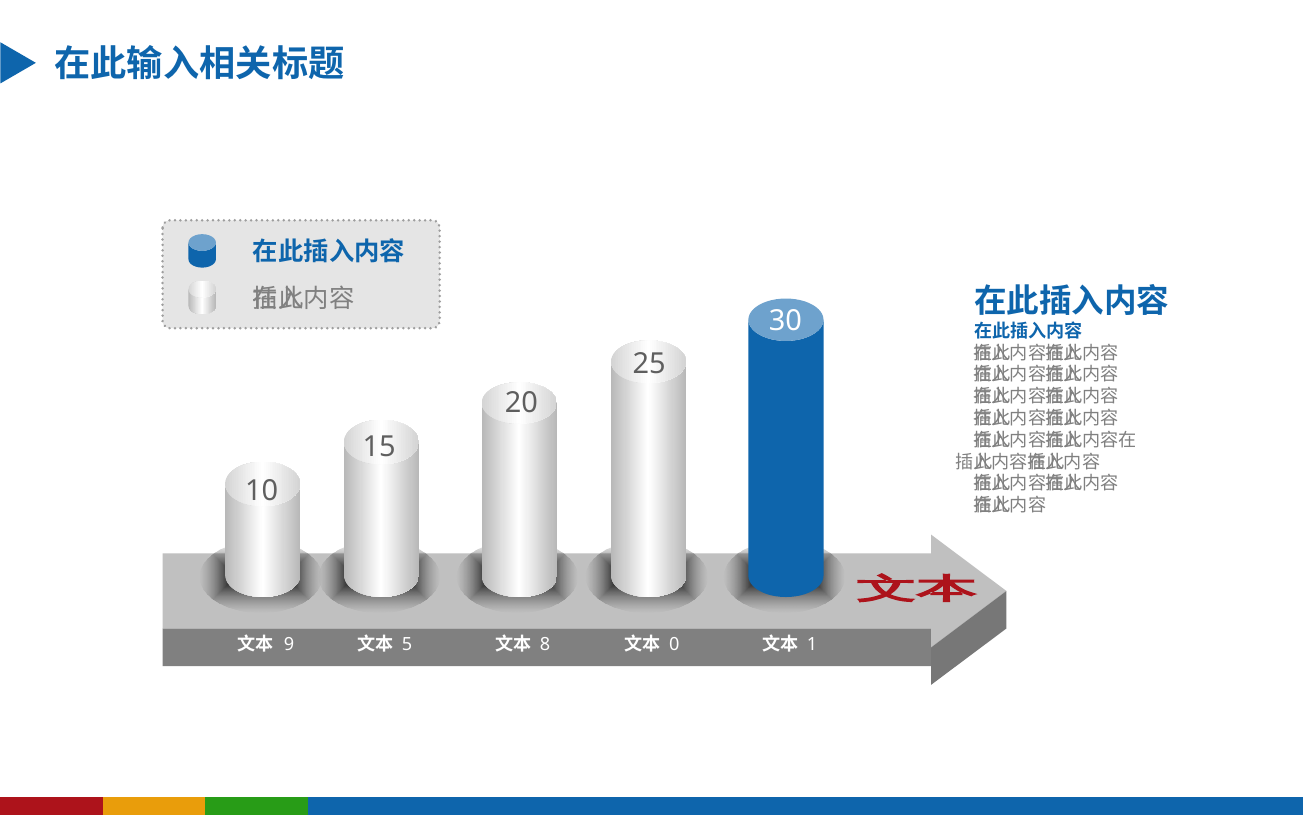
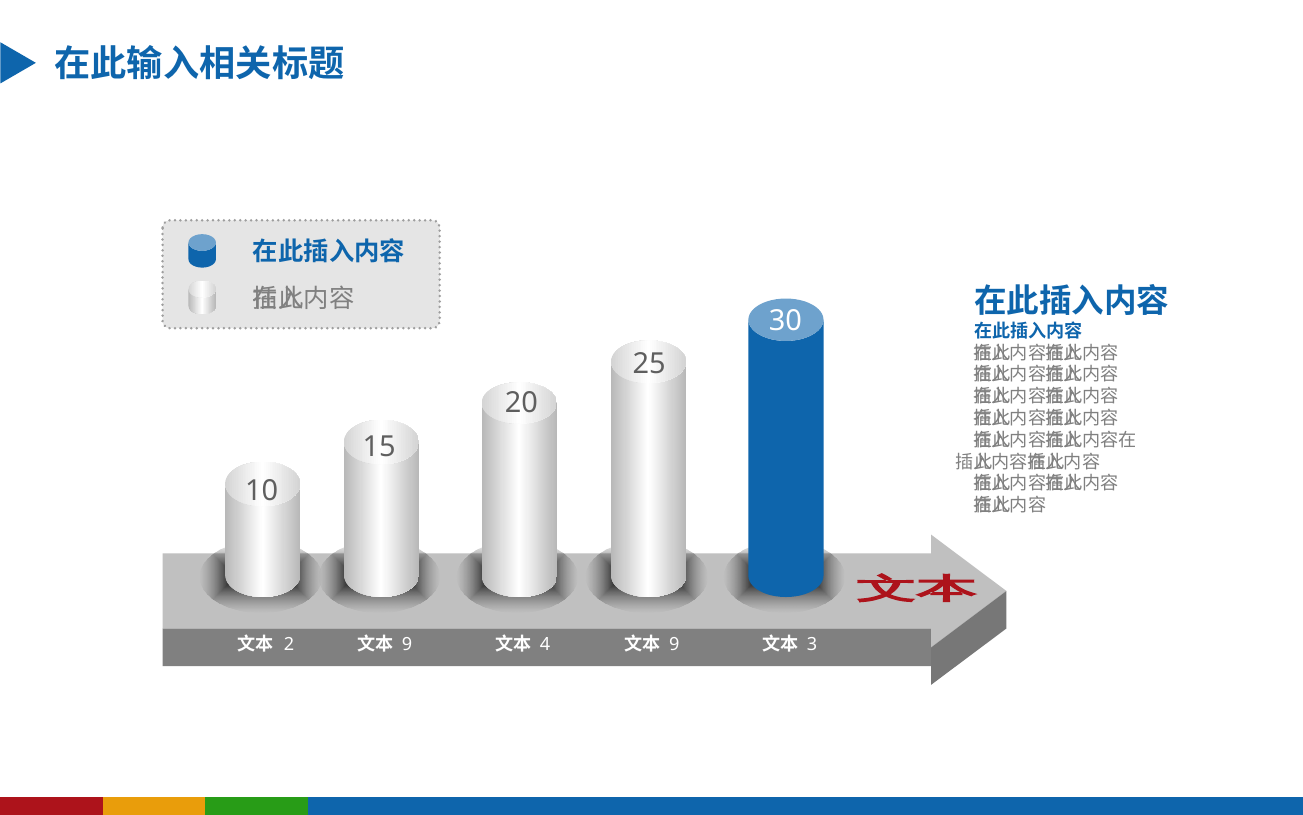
9: 9 -> 2
5 at (407, 644): 5 -> 9
8: 8 -> 4
0 at (674, 644): 0 -> 9
1: 1 -> 3
